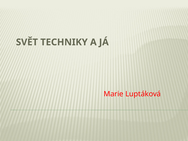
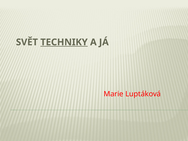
TECHNIKY underline: none -> present
